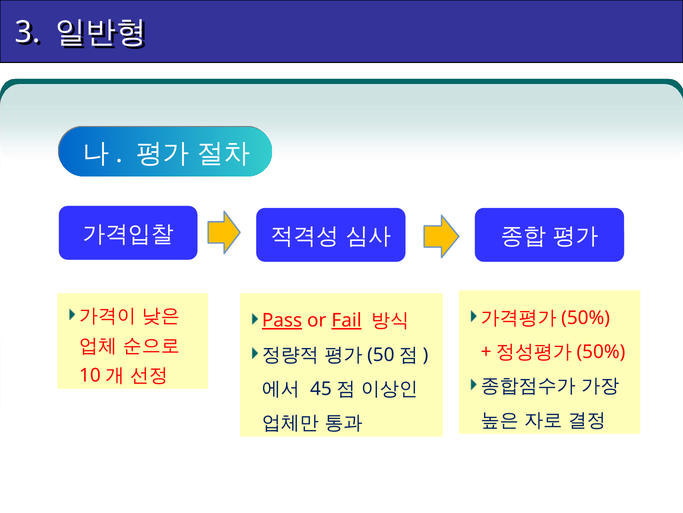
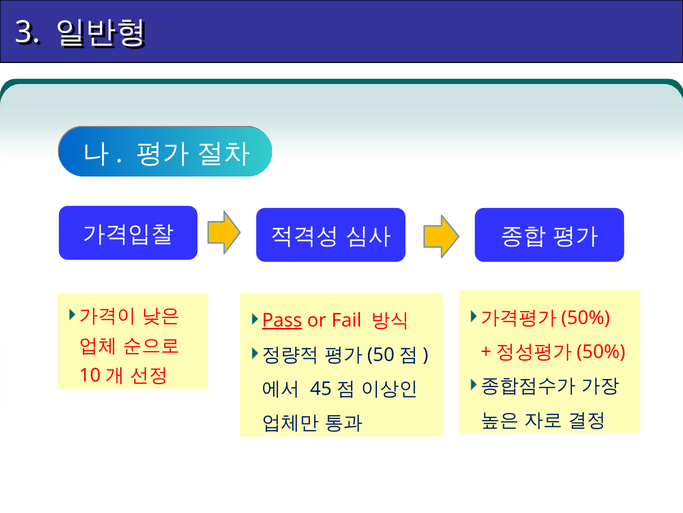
Fail underline: present -> none
